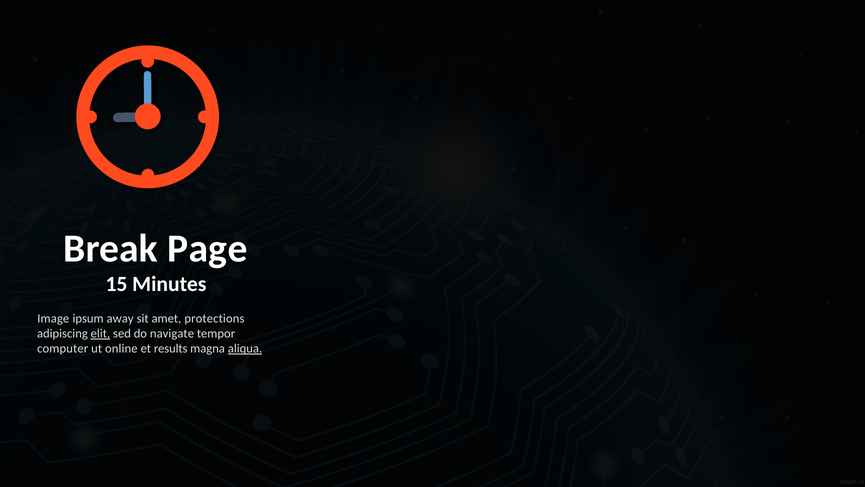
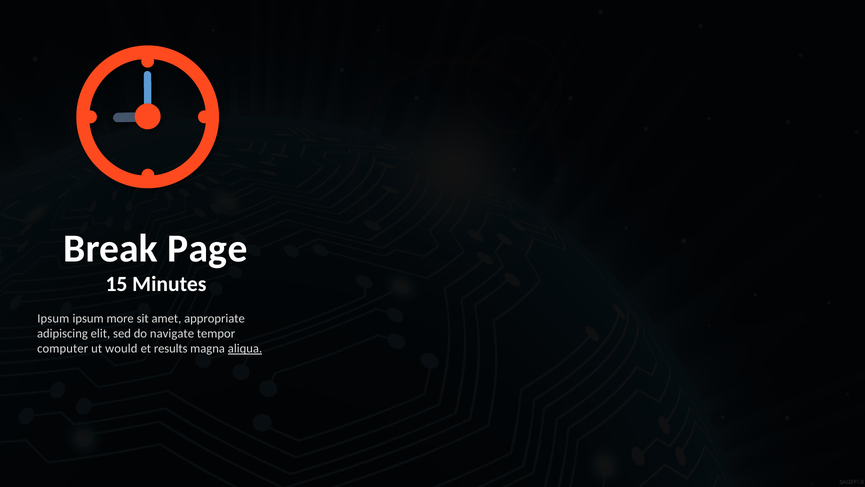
Image at (53, 318): Image -> Ipsum
away: away -> more
protections: protections -> appropriate
elit underline: present -> none
online: online -> would
